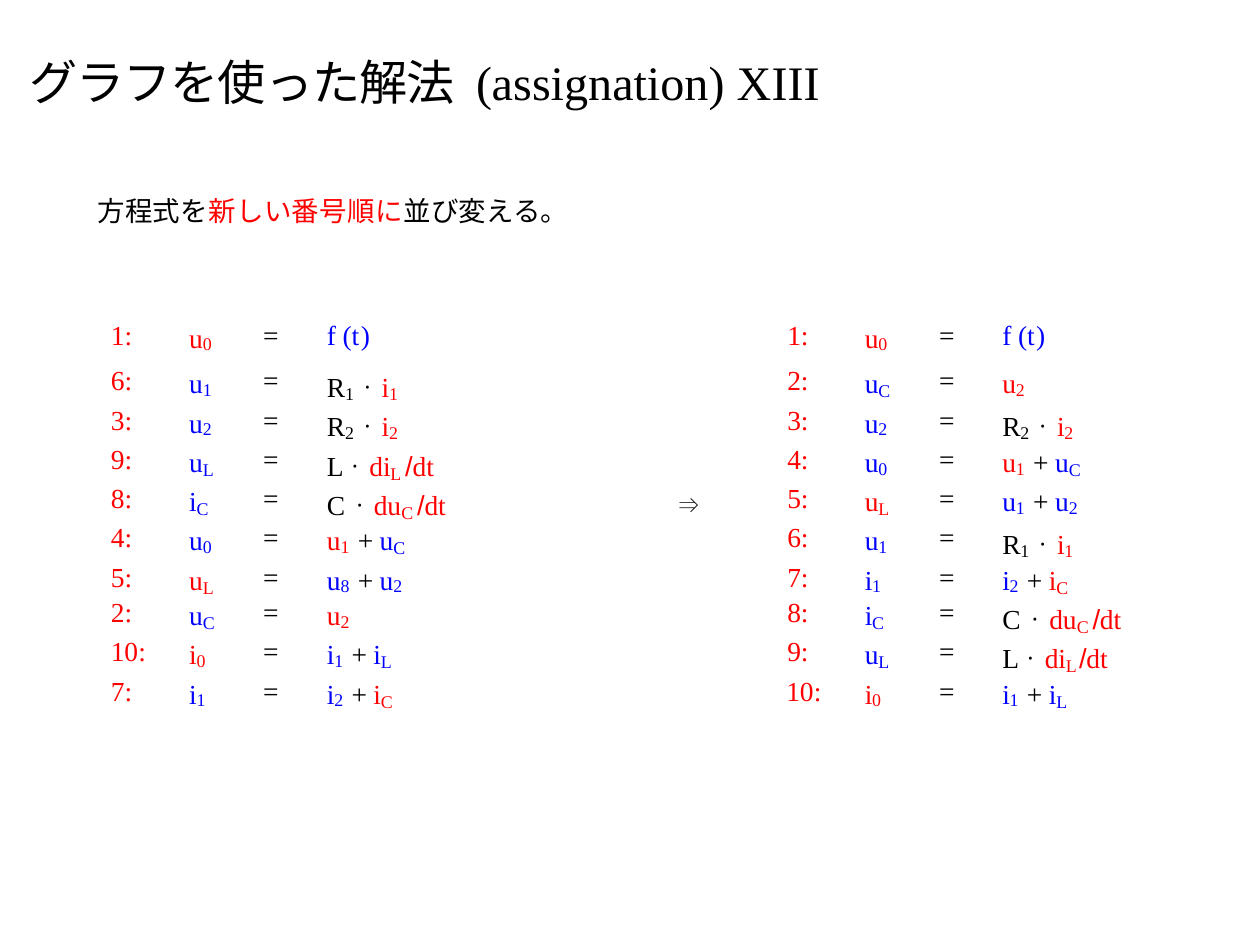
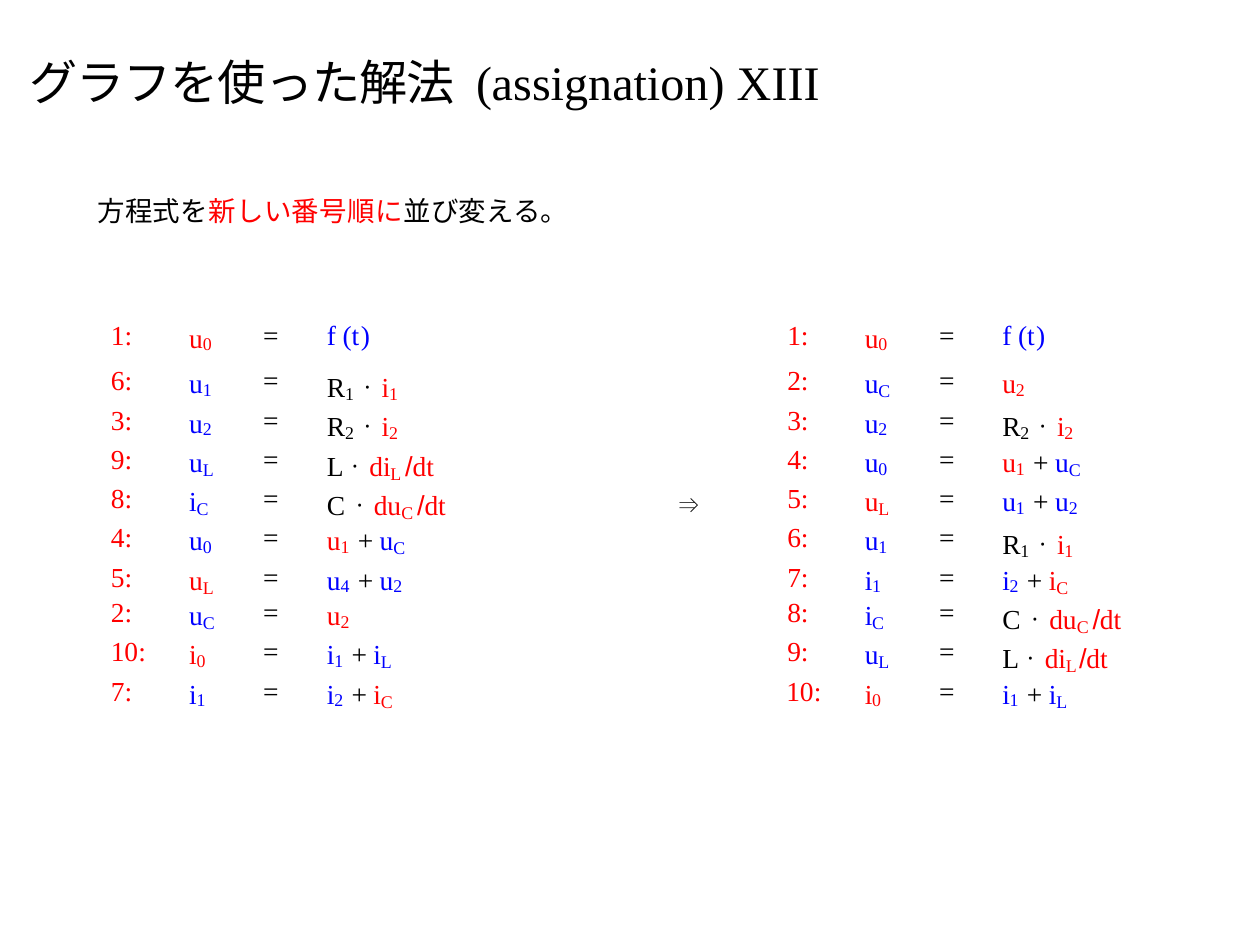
8 at (345, 587): 8 -> 4
